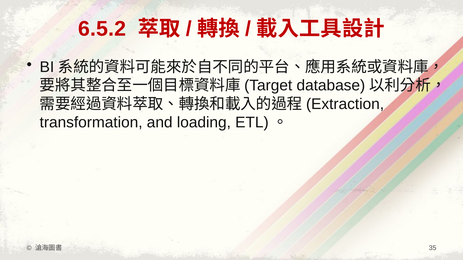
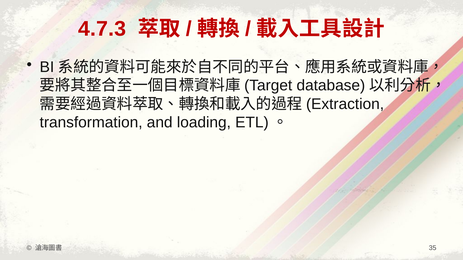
6.5.2: 6.5.2 -> 4.7.3
